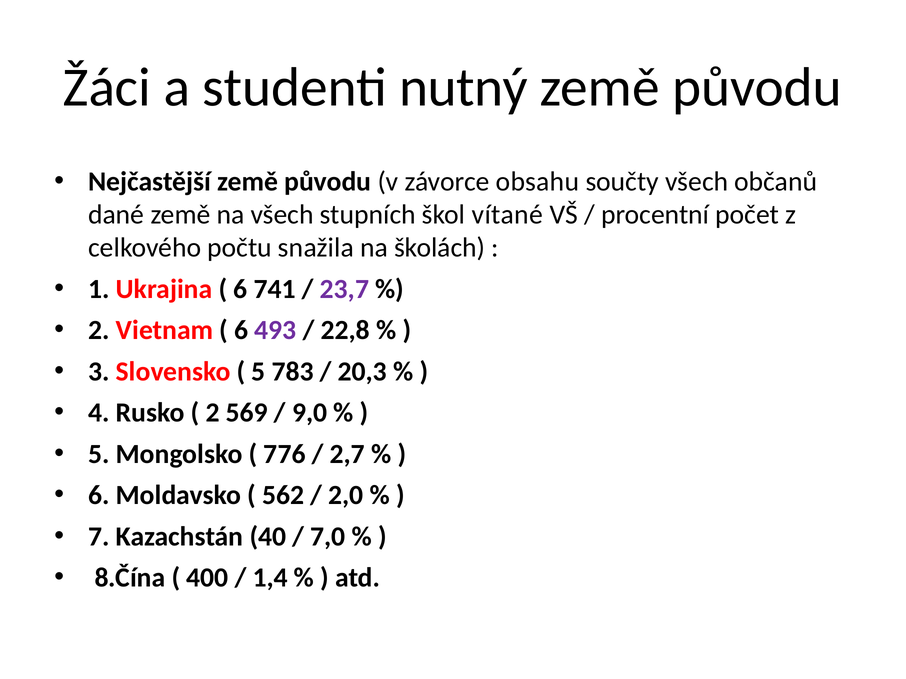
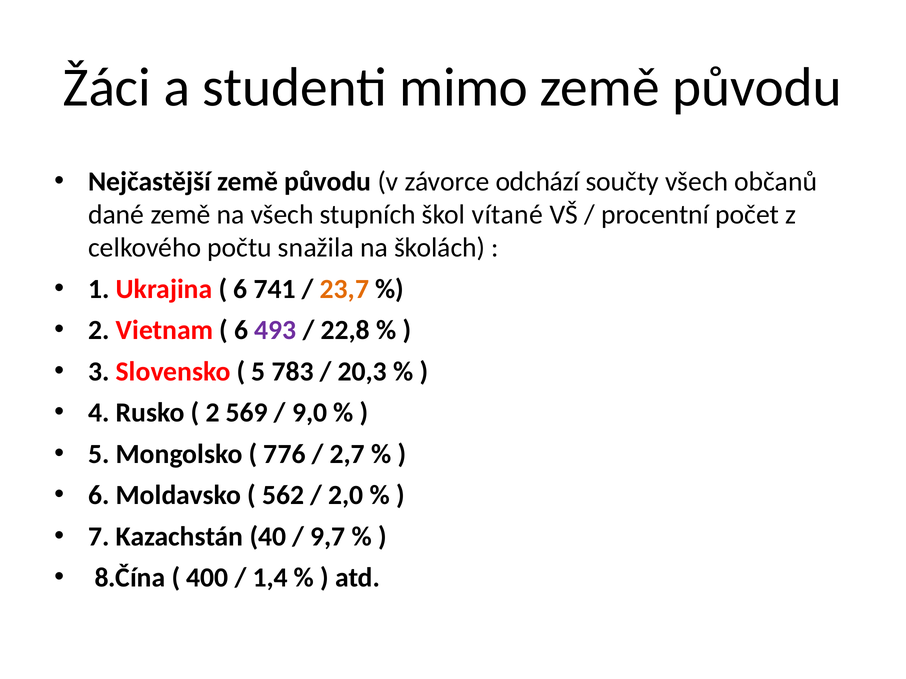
nutný: nutný -> mimo
obsahu: obsahu -> odchází
23,7 colour: purple -> orange
7,0: 7,0 -> 9,7
